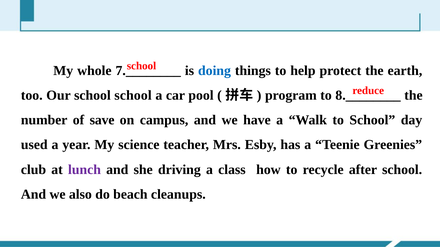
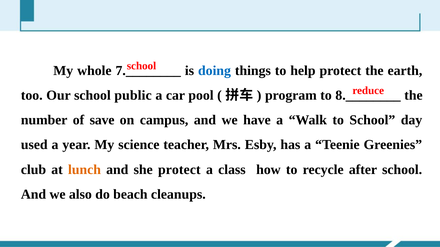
school school: school -> public
lunch colour: purple -> orange
she driving: driving -> protect
